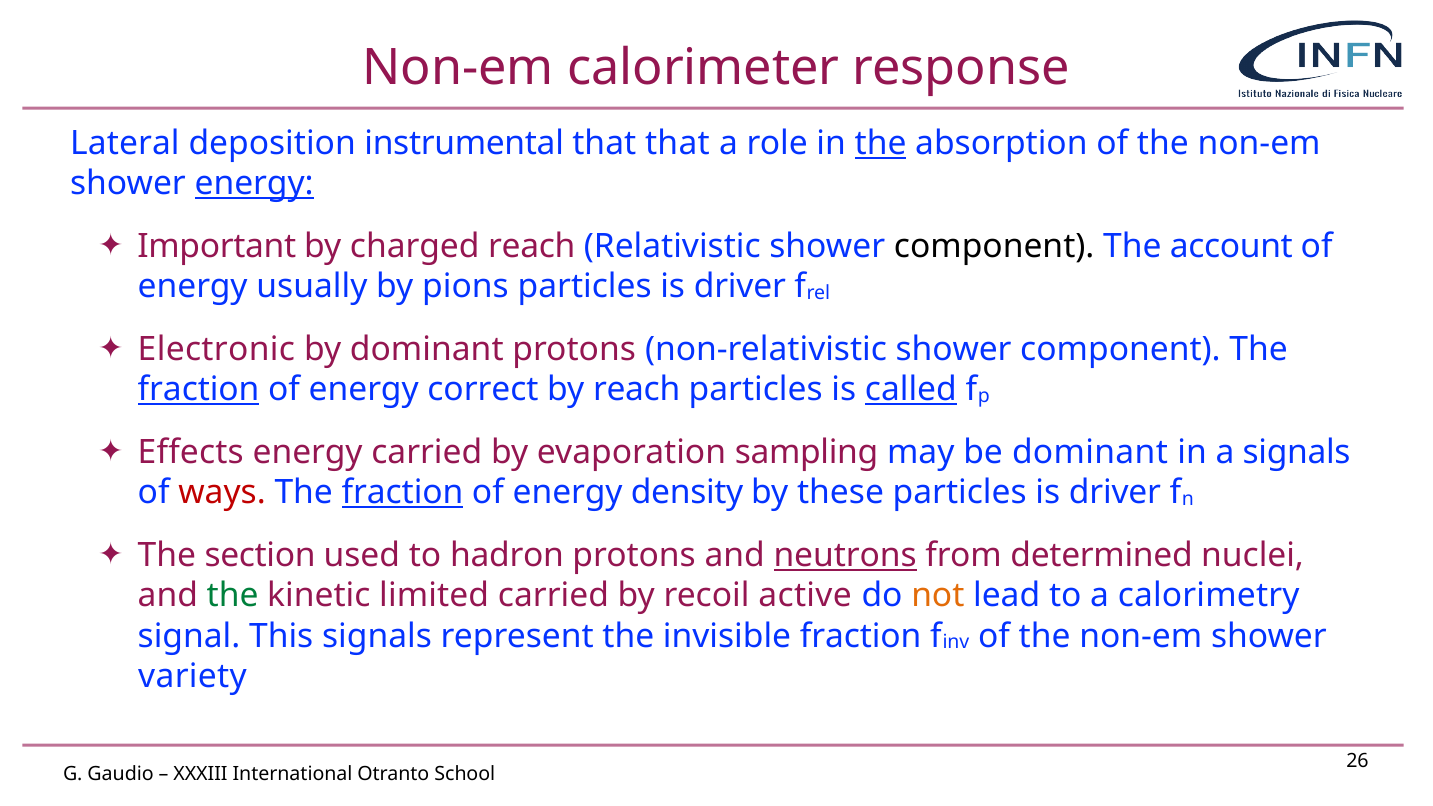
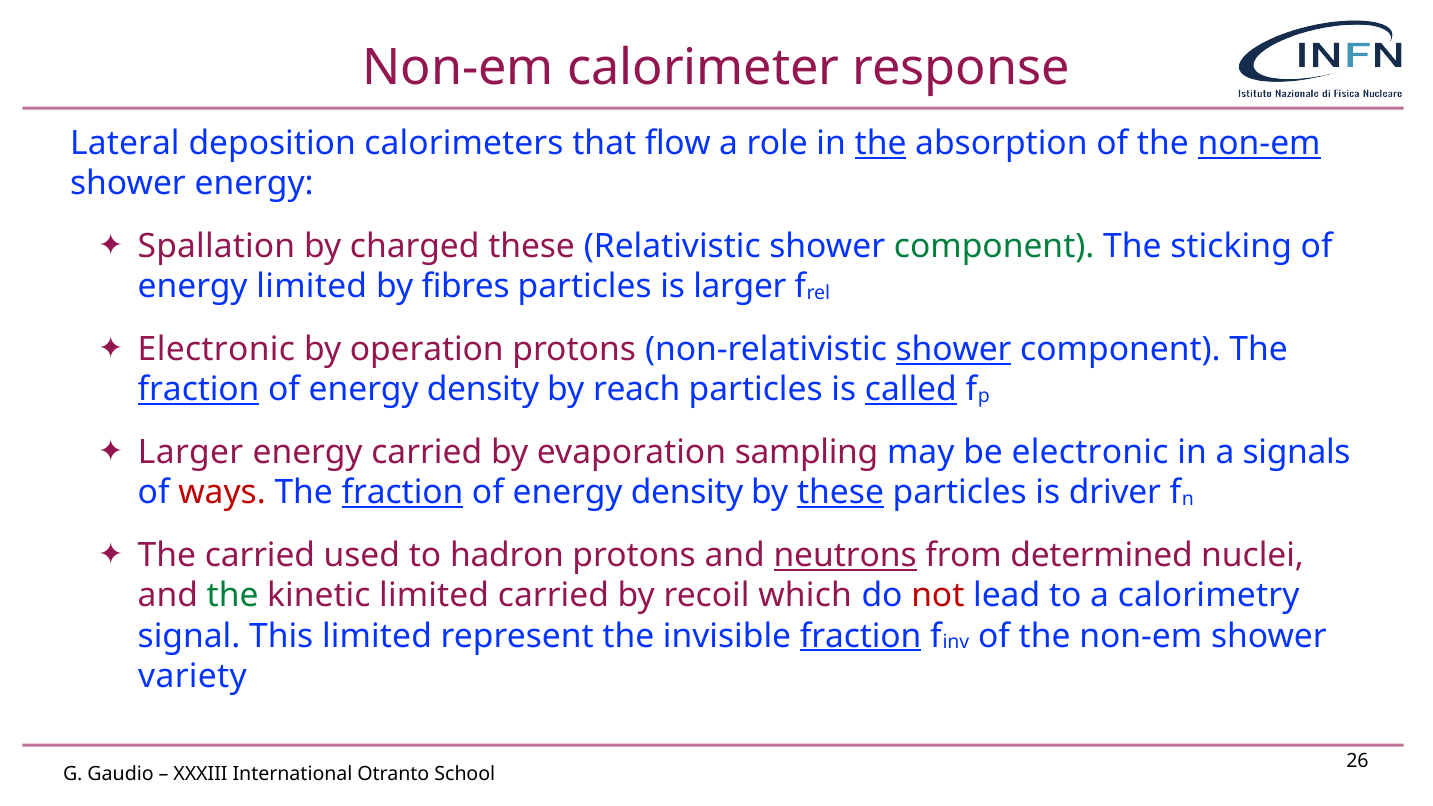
instrumental: instrumental -> calorimeters
that that: that -> flow
non-em at (1259, 143) underline: none -> present
energy at (254, 184) underline: present -> none
Important: Important -> Spallation
charged reach: reach -> these
component at (994, 246) colour: black -> green
account: account -> sticking
energy usually: usually -> limited
pions: pions -> fibres
driver at (740, 287): driver -> larger
by dominant: dominant -> operation
shower at (954, 349) underline: none -> present
correct at (483, 390): correct -> density
Effects at (191, 452): Effects -> Larger
be dominant: dominant -> electronic
these at (841, 493) underline: none -> present
The section: section -> carried
active: active -> which
not colour: orange -> red
This signals: signals -> limited
fraction at (861, 636) underline: none -> present
